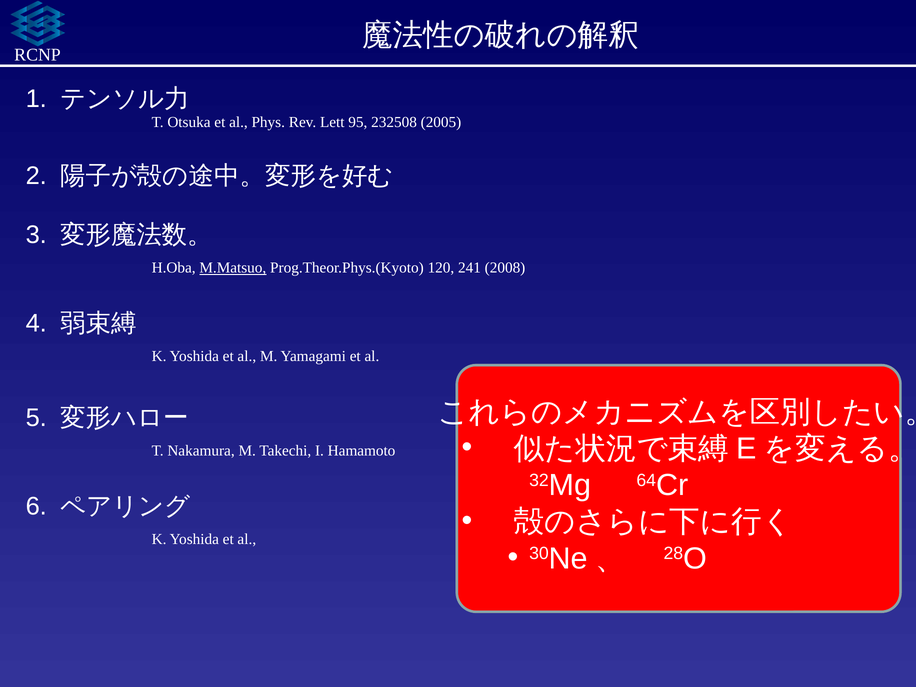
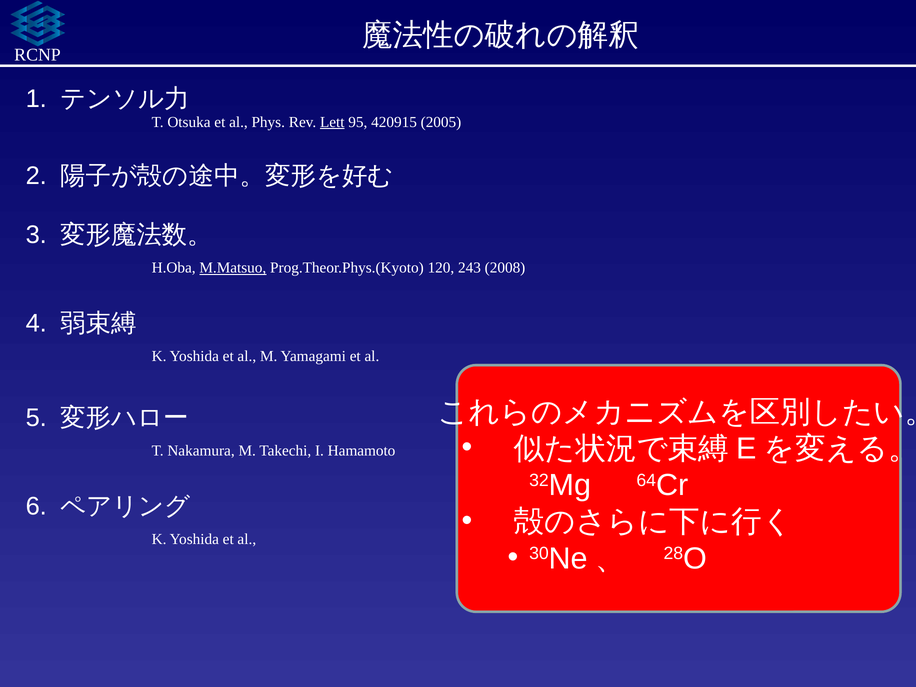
Lett underline: none -> present
232508: 232508 -> 420915
241: 241 -> 243
